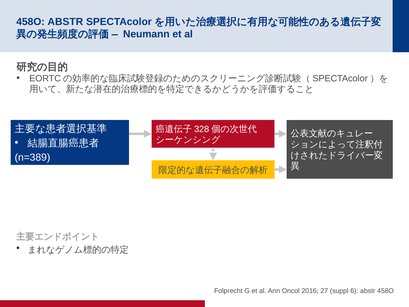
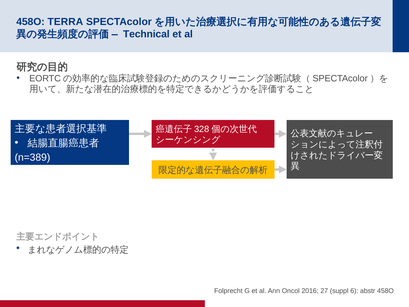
458O ABSTR: ABSTR -> TERRA
Neumann: Neumann -> Technical
